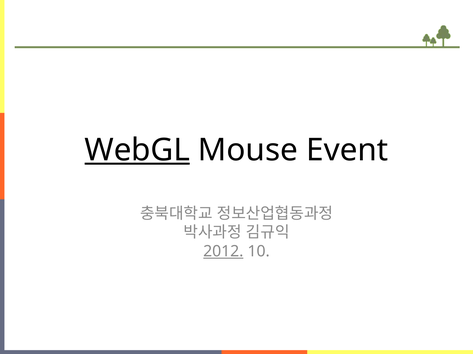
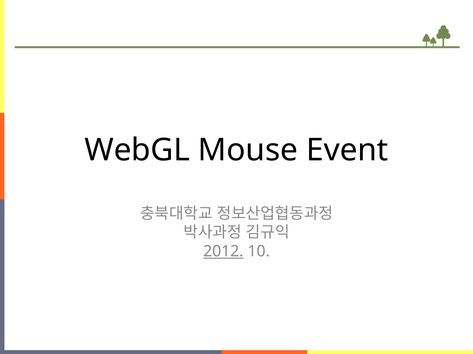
WebGL underline: present -> none
